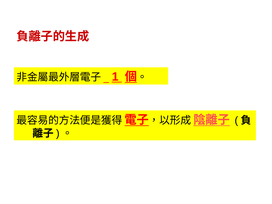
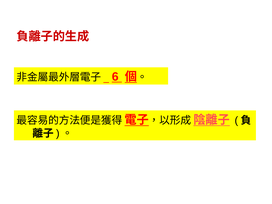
1: 1 -> 6
